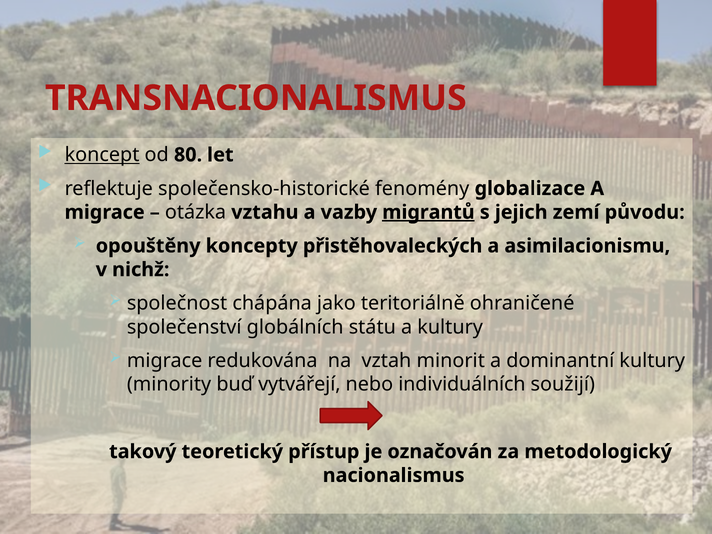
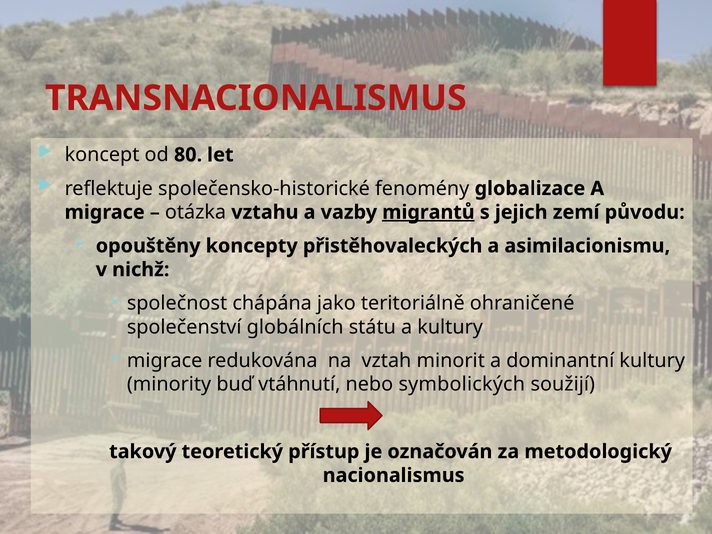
koncept underline: present -> none
vytvářejí: vytvářejí -> vtáhnutí
individuálních: individuálních -> symbolických
